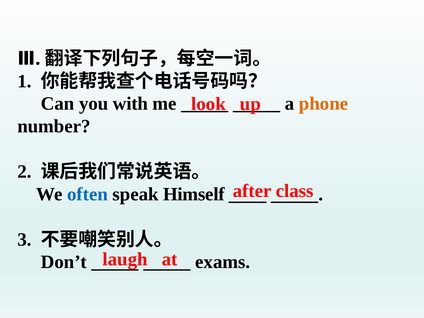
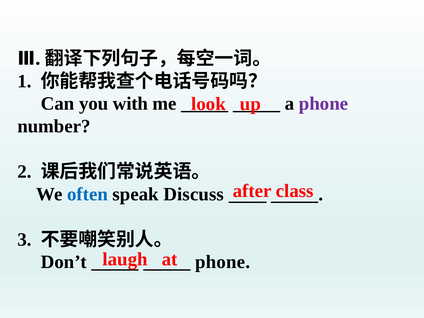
phone at (324, 104) colour: orange -> purple
Himself: Himself -> Discuss
exams at (223, 262): exams -> phone
